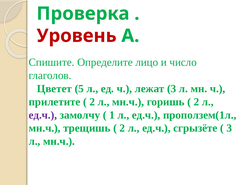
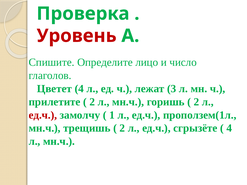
Цветет 5: 5 -> 4
ед.ч at (43, 115) colour: purple -> red
3 at (229, 128): 3 -> 4
